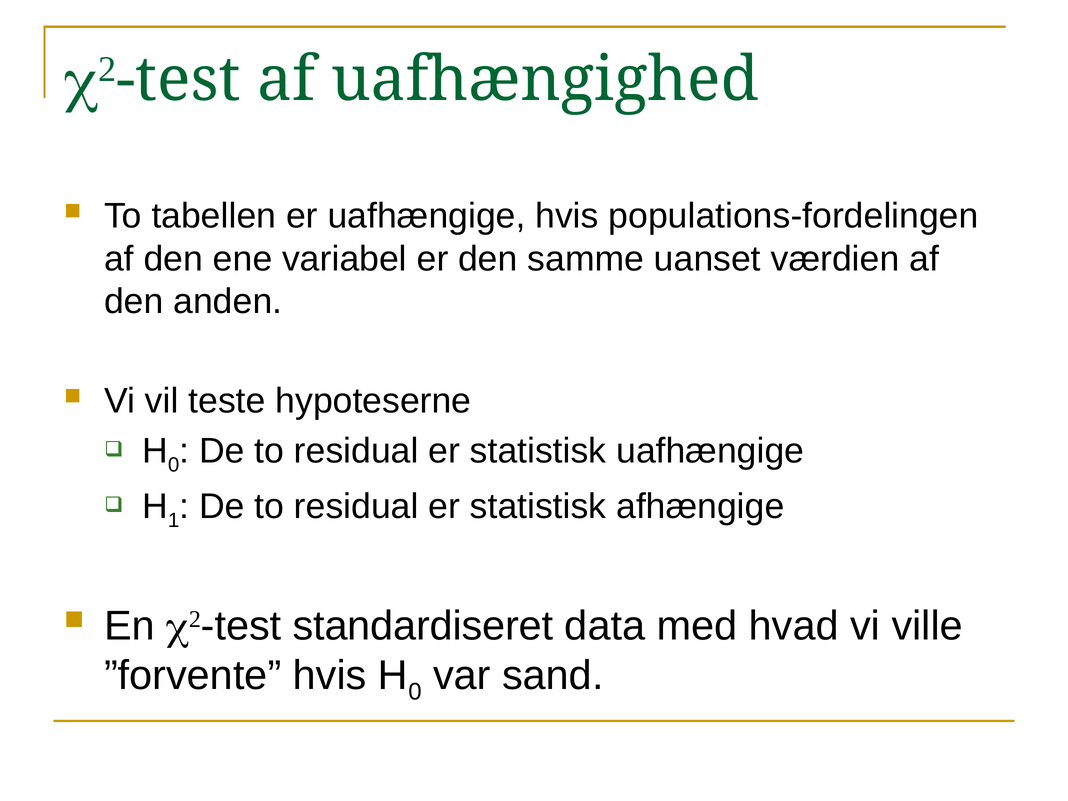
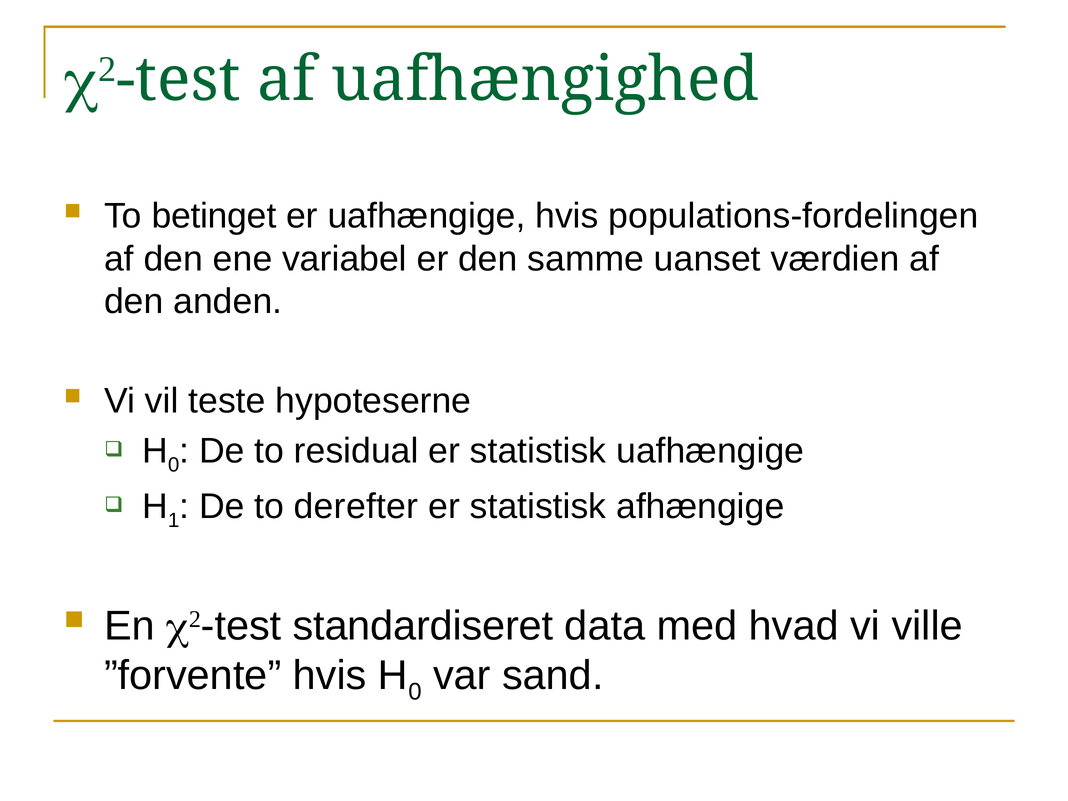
tabellen: tabellen -> betinget
residual at (356, 507): residual -> derefter
